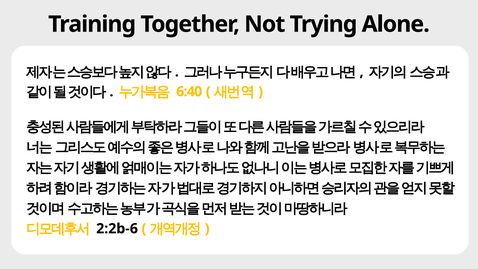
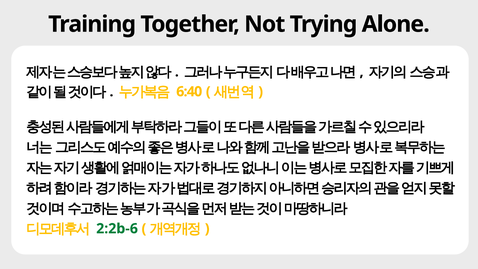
2:2b-6 colour: black -> green
